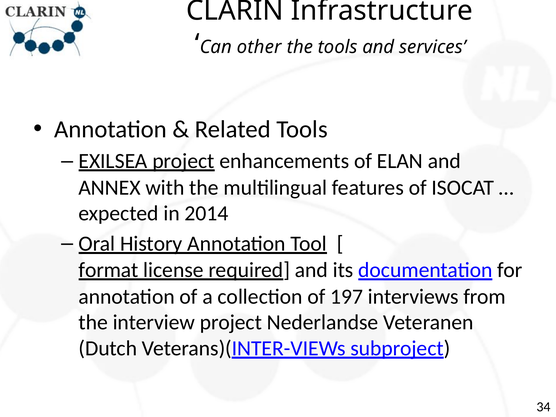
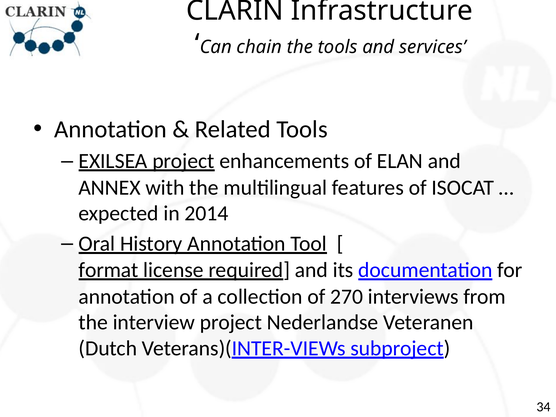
other: other -> chain
197: 197 -> 270
